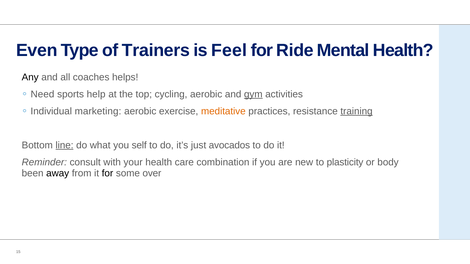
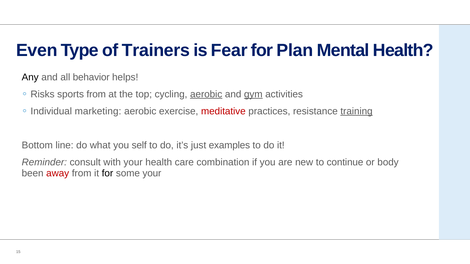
Feel: Feel -> Fear
Ride: Ride -> Plan
coaches: coaches -> behavior
Need: Need -> Risks
sports help: help -> from
aerobic at (206, 94) underline: none -> present
meditative colour: orange -> red
line underline: present -> none
avocados: avocados -> examples
plasticity: plasticity -> continue
away colour: black -> red
some over: over -> your
